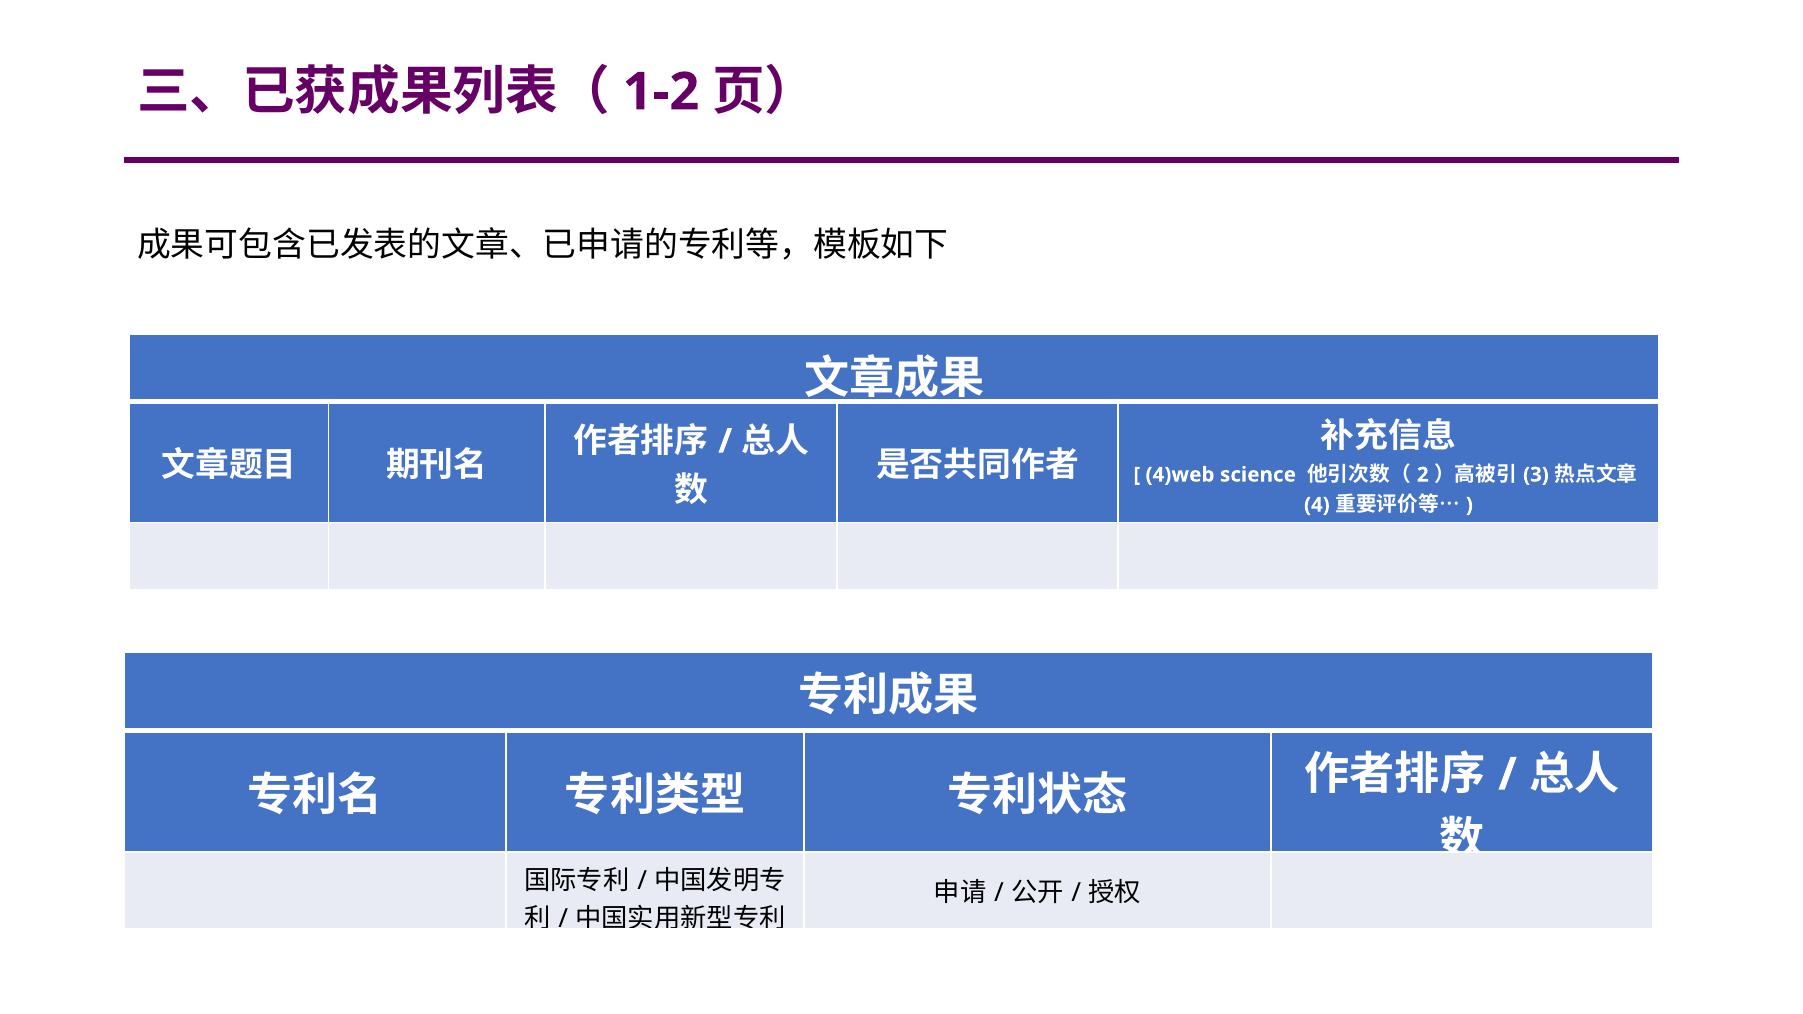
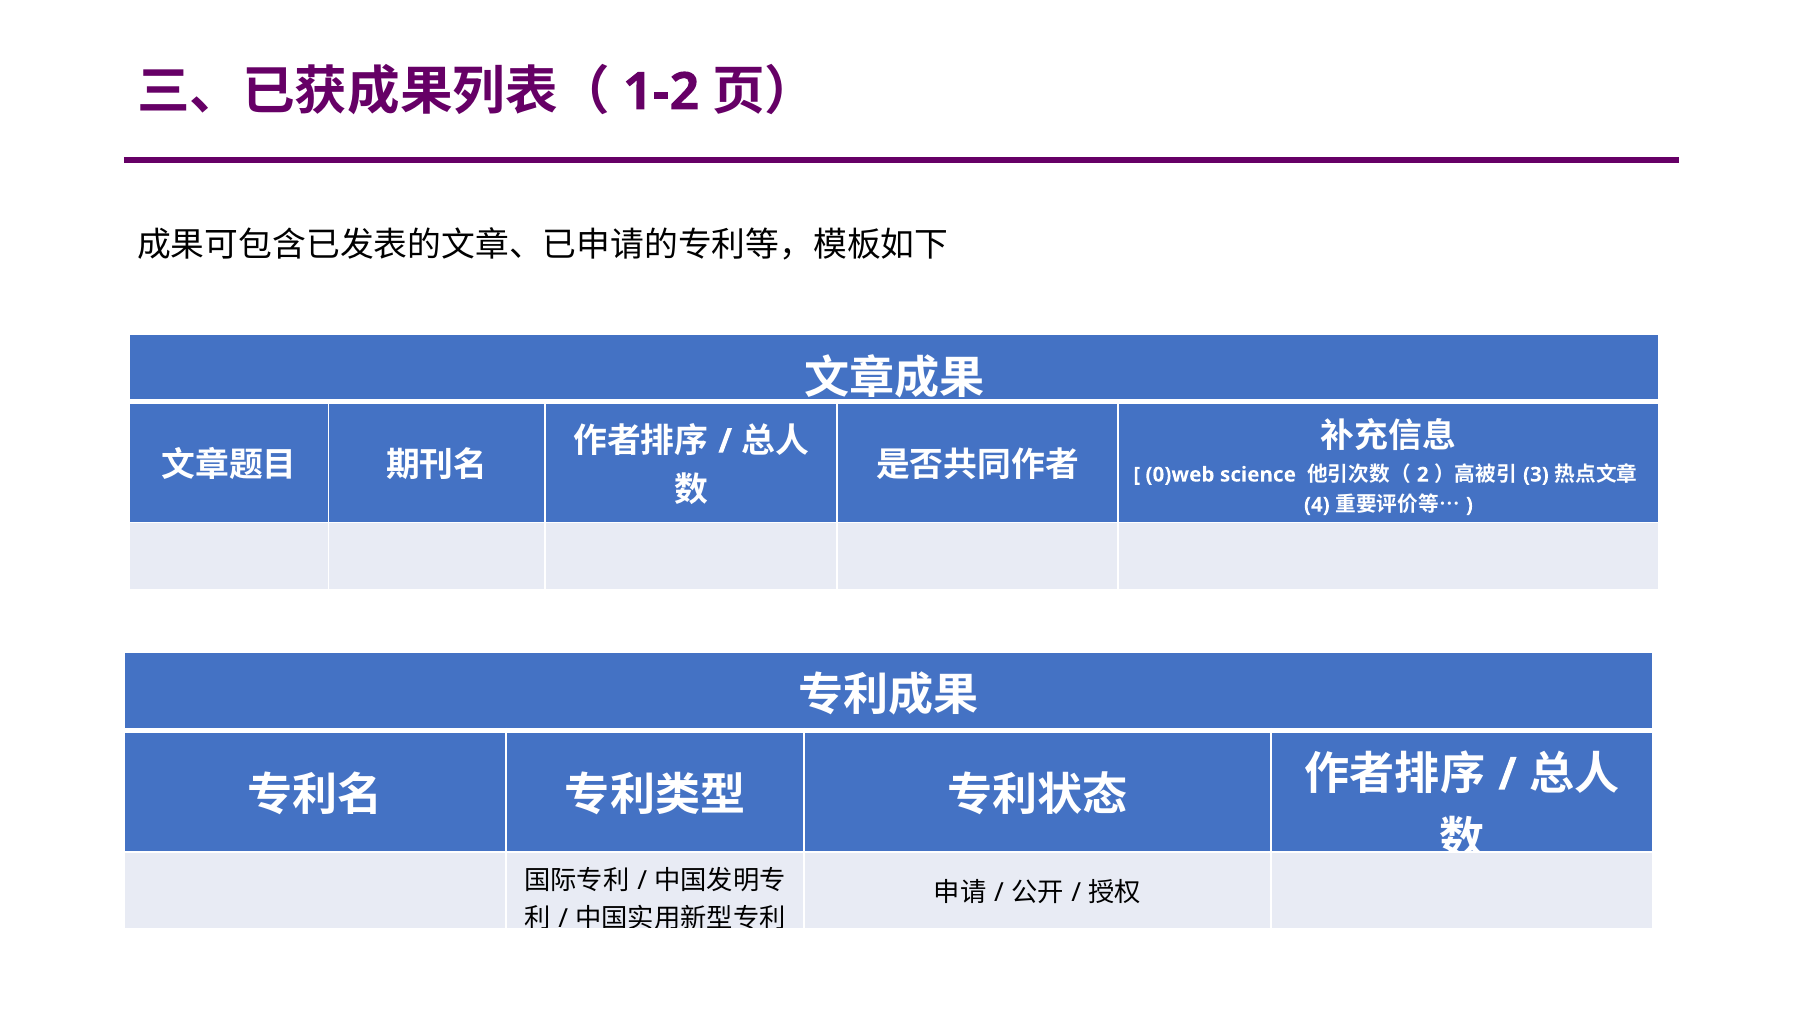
4)web: 4)web -> 0)web
